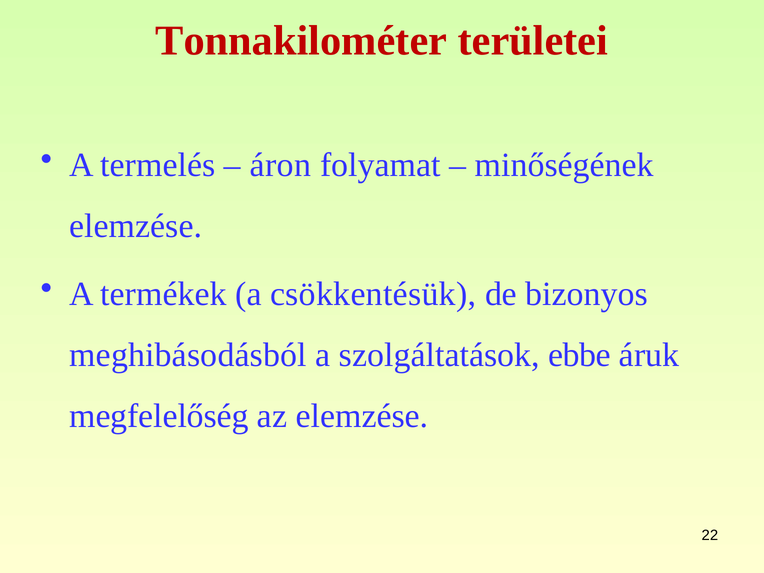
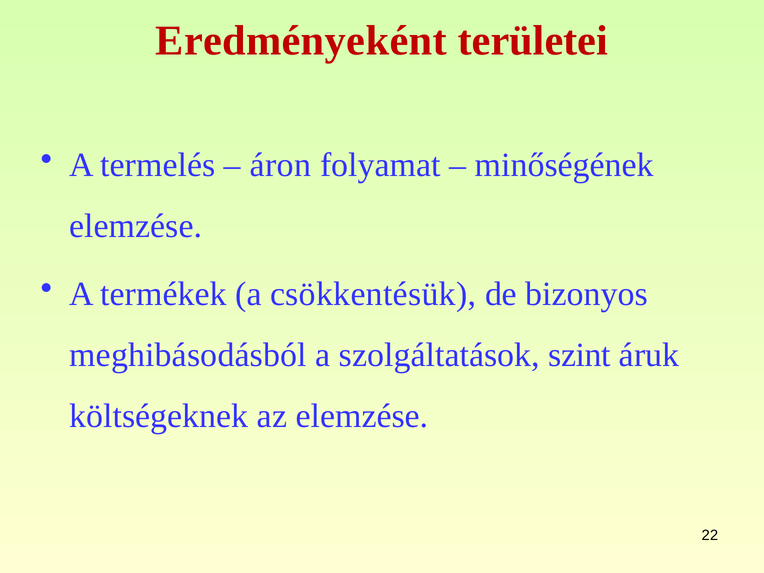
Tonnakilométer: Tonnakilométer -> Eredményeként
ebbe: ebbe -> szint
megfelelőség: megfelelőség -> költségeknek
